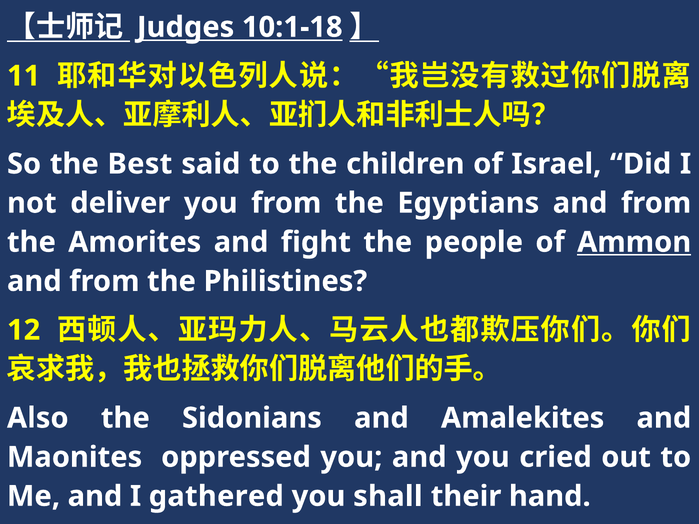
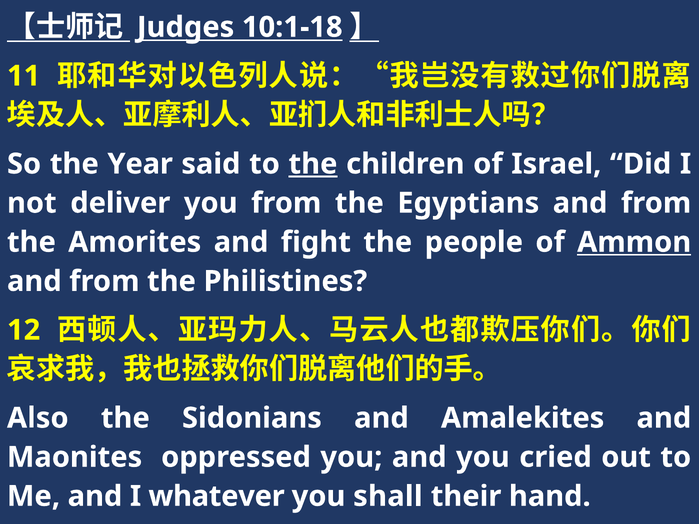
Best: Best -> Year
the at (313, 164) underline: none -> present
gathered: gathered -> whatever
